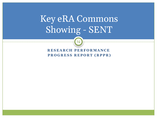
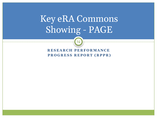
SENT: SENT -> PAGE
